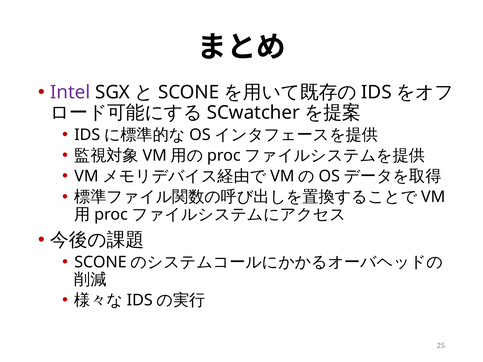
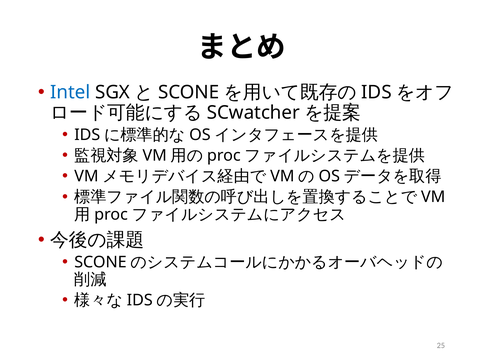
Intel colour: purple -> blue
